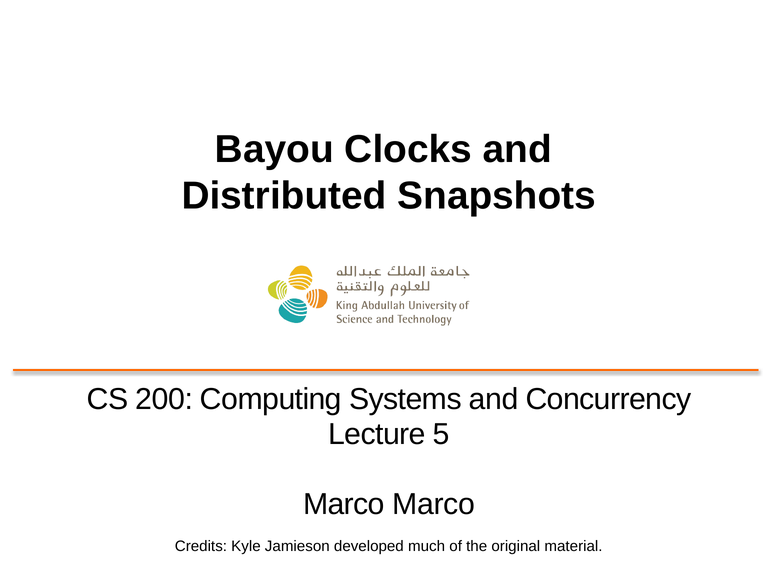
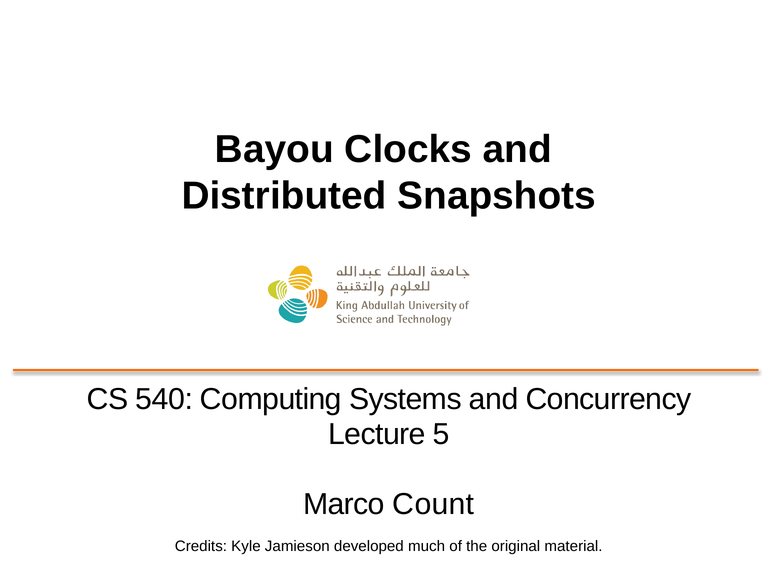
200: 200 -> 540
Marco Marco: Marco -> Count
